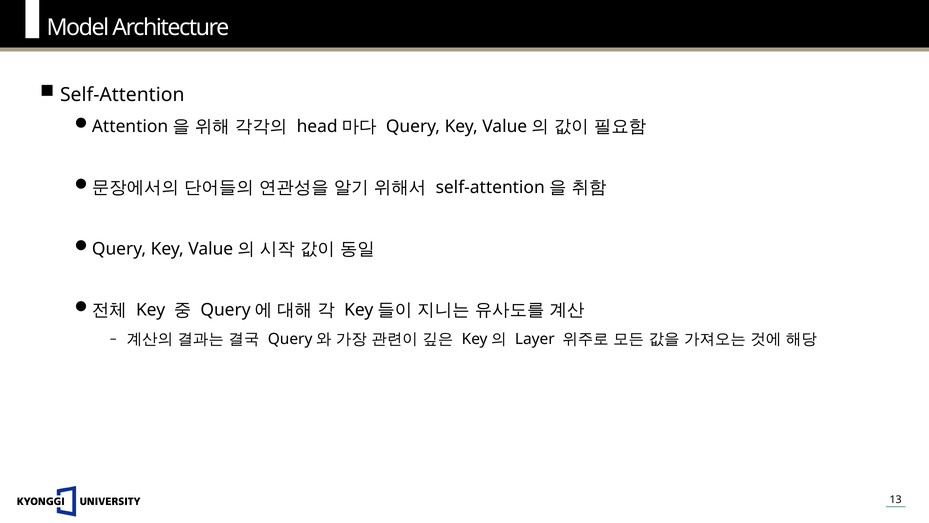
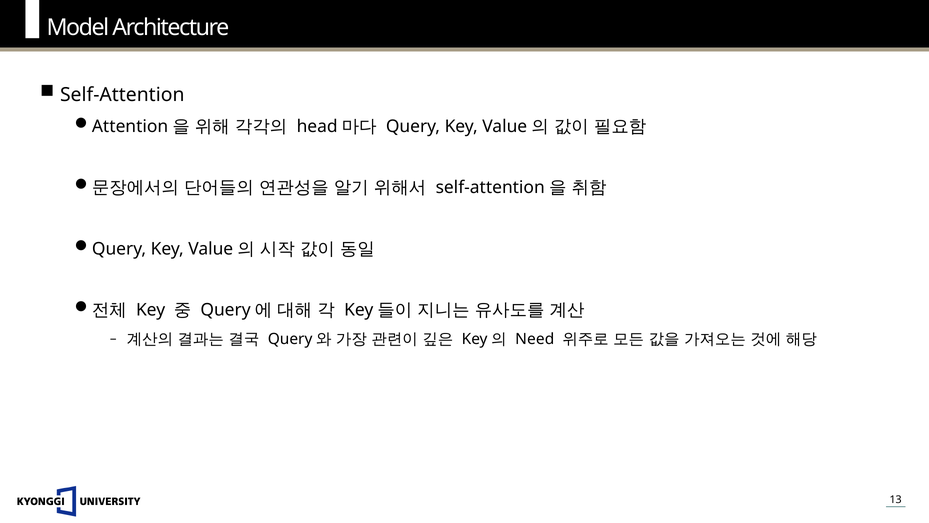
Layer: Layer -> Need
